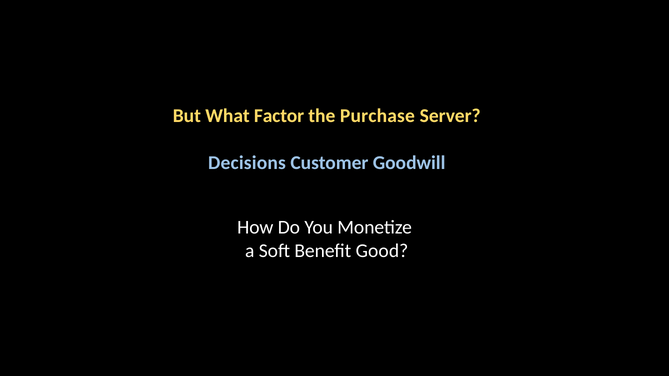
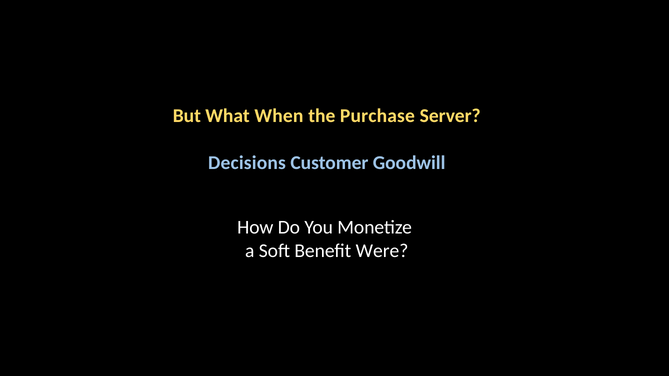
Factor: Factor -> When
Good: Good -> Were
